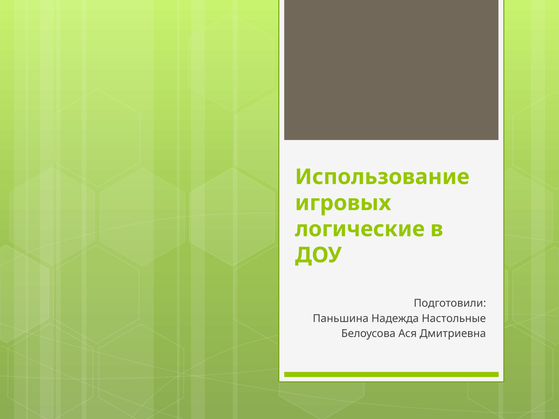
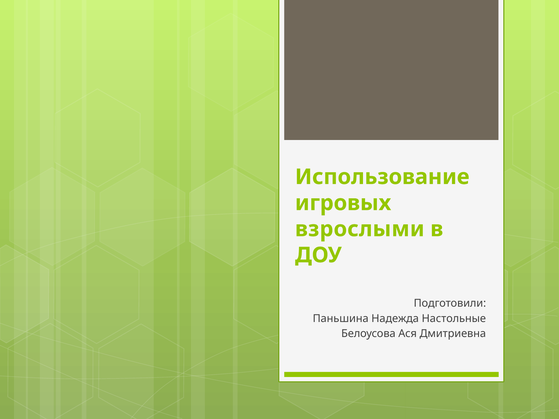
логические: логические -> взрослыми
